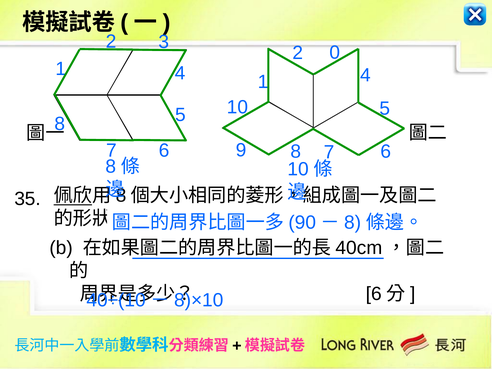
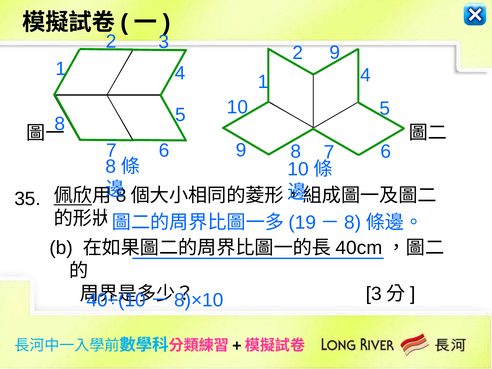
2 0: 0 -> 9
90: 90 -> 19
6 at (374, 294): 6 -> 3
